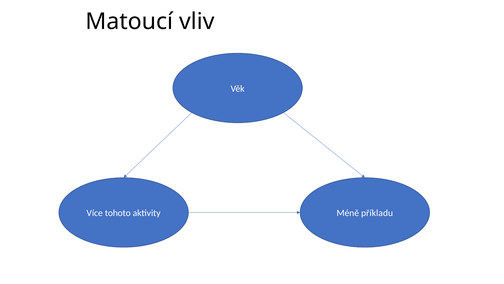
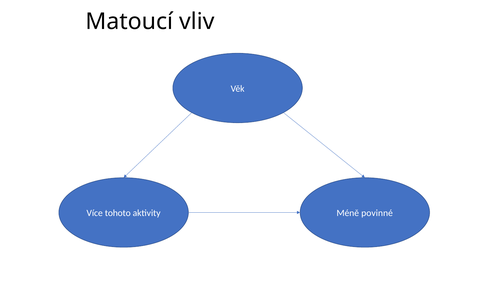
příkladu: příkladu -> povinné
